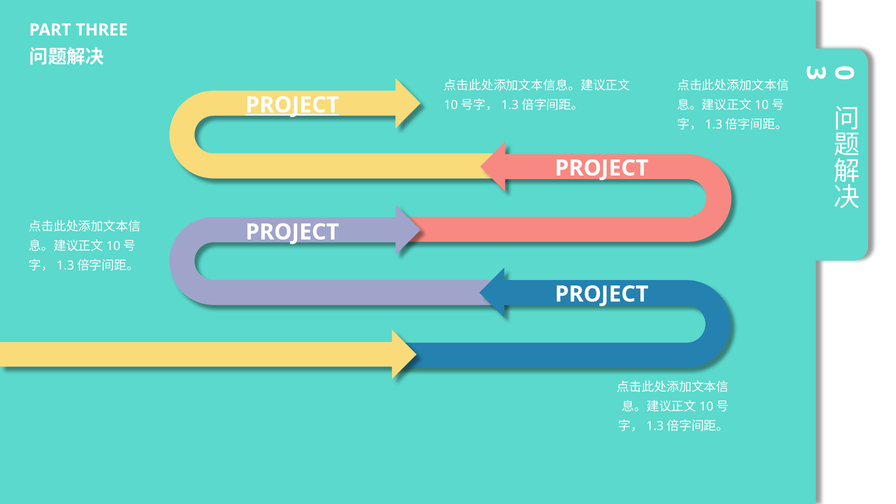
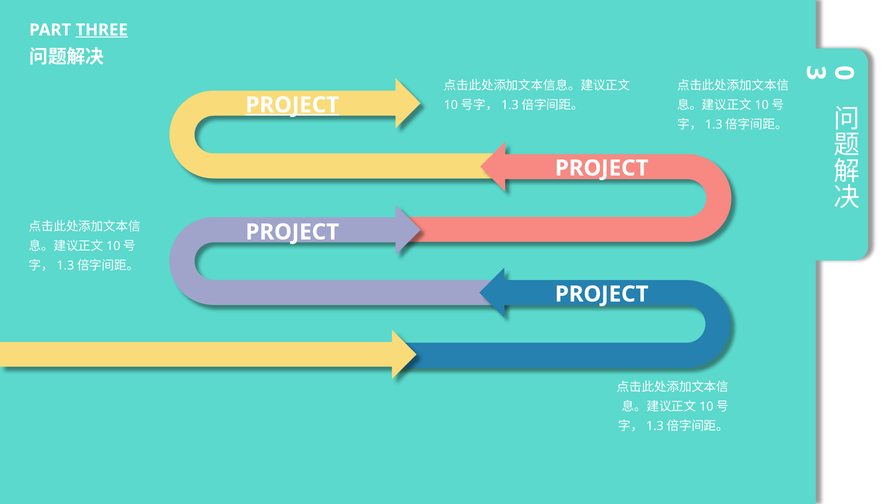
THREE underline: none -> present
